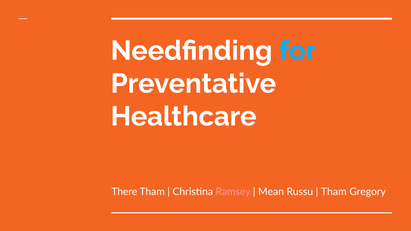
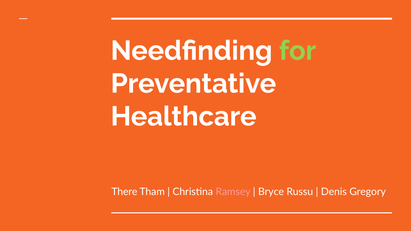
for colour: light blue -> light green
Mean: Mean -> Bryce
Tham at (334, 192): Tham -> Denis
